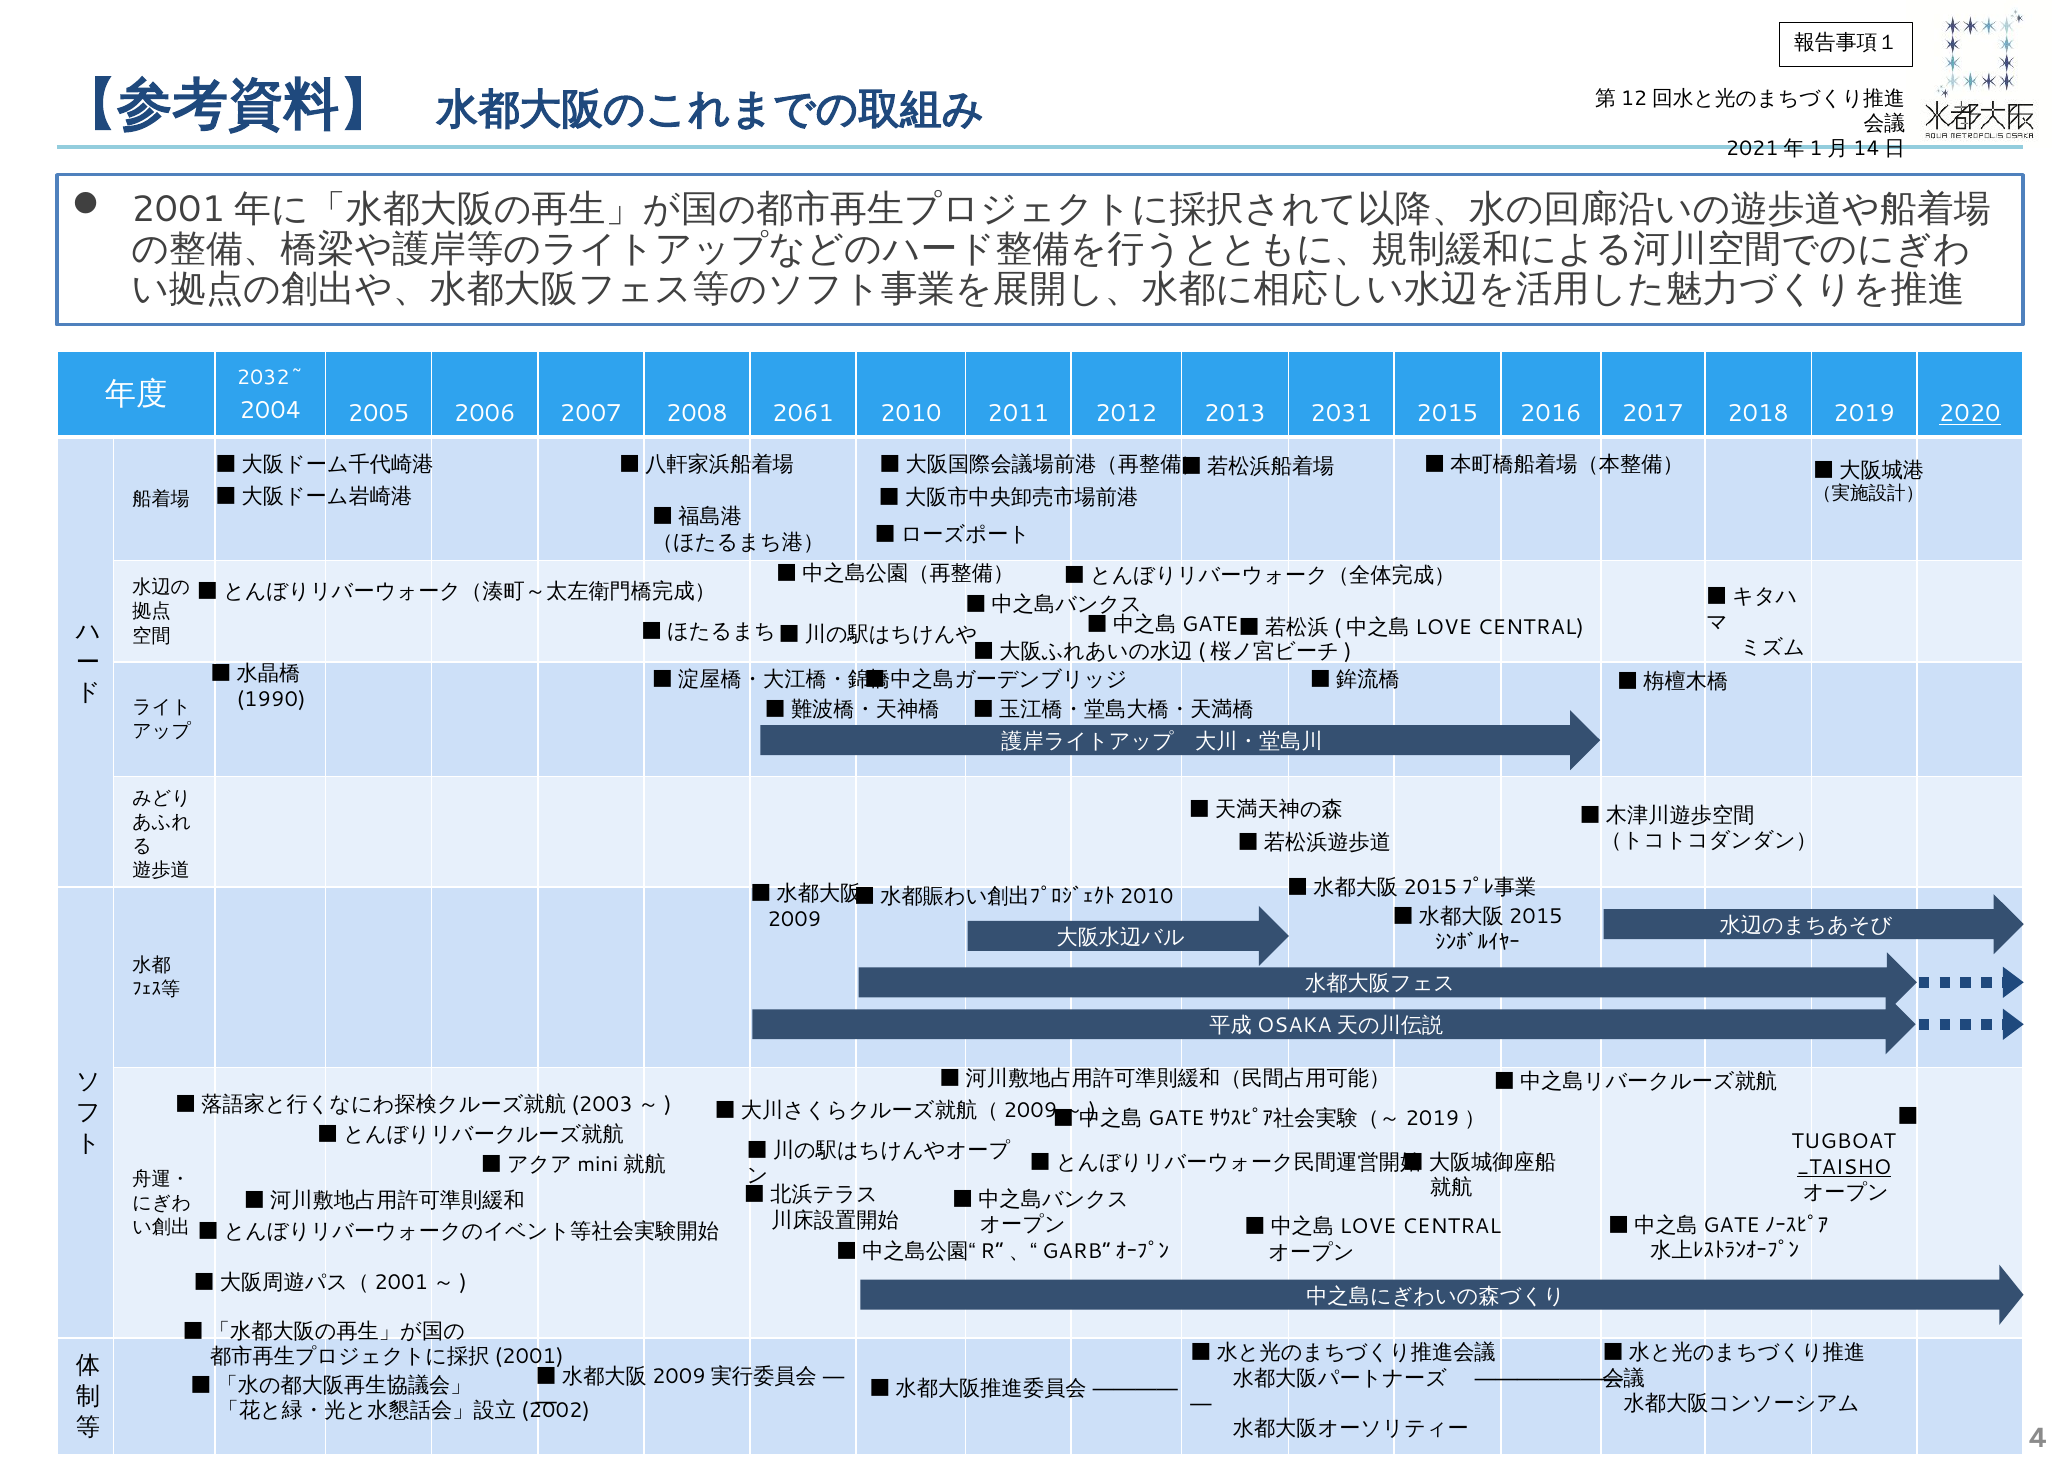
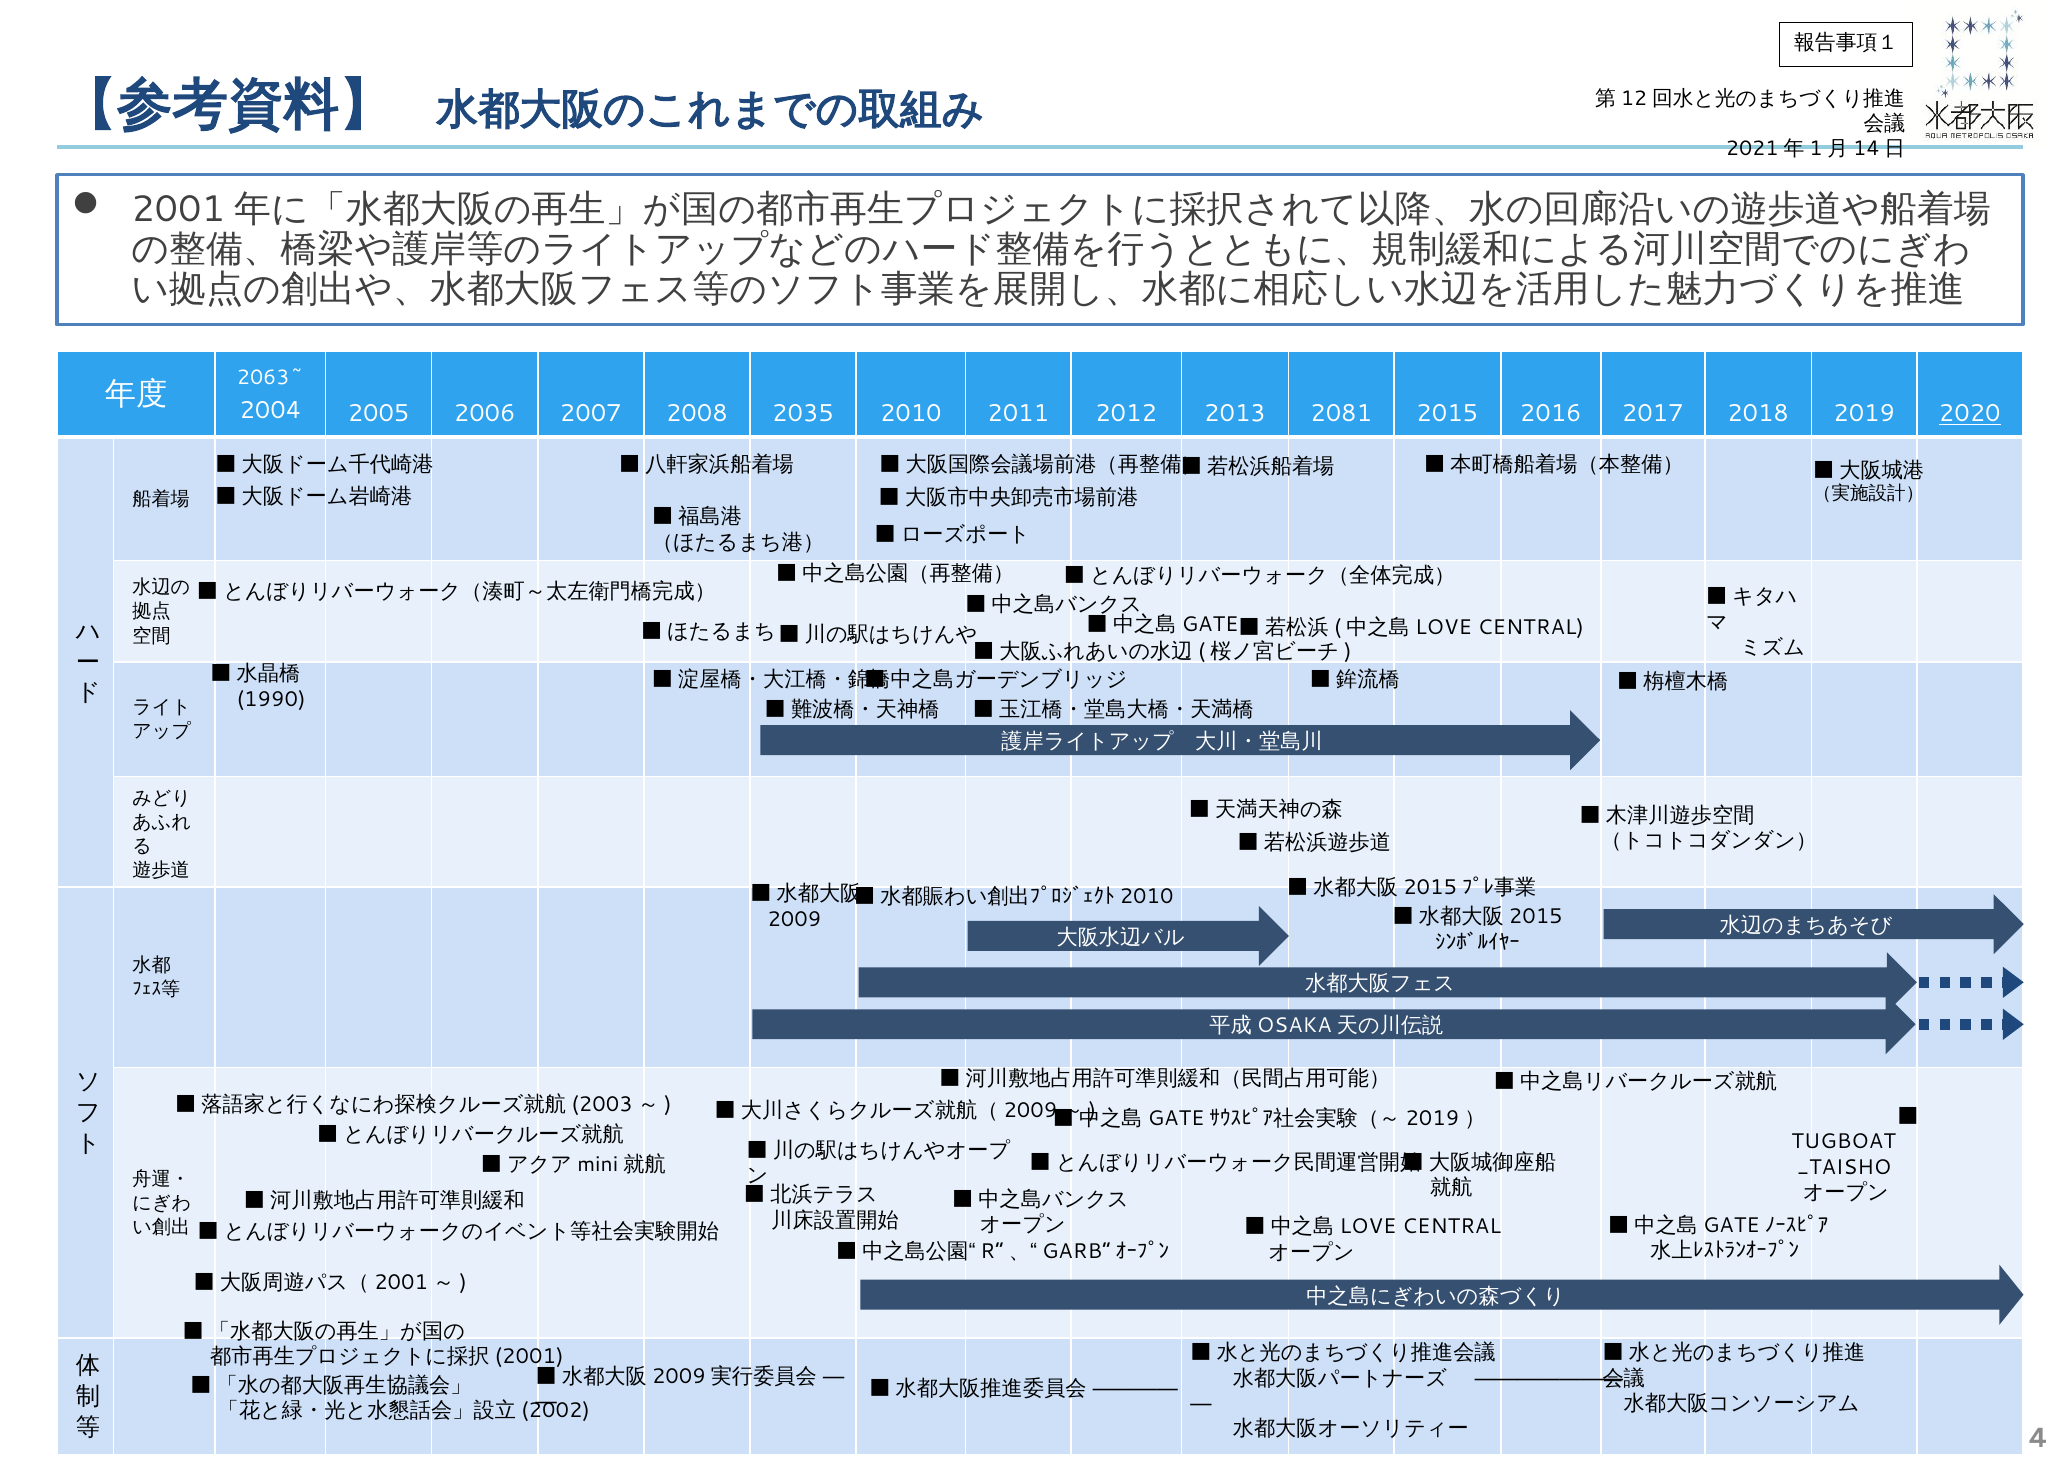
2032~: 2032~ -> 2063~
2061: 2061 -> 2035
2031: 2031 -> 2081
_TAISHO underline: present -> none
